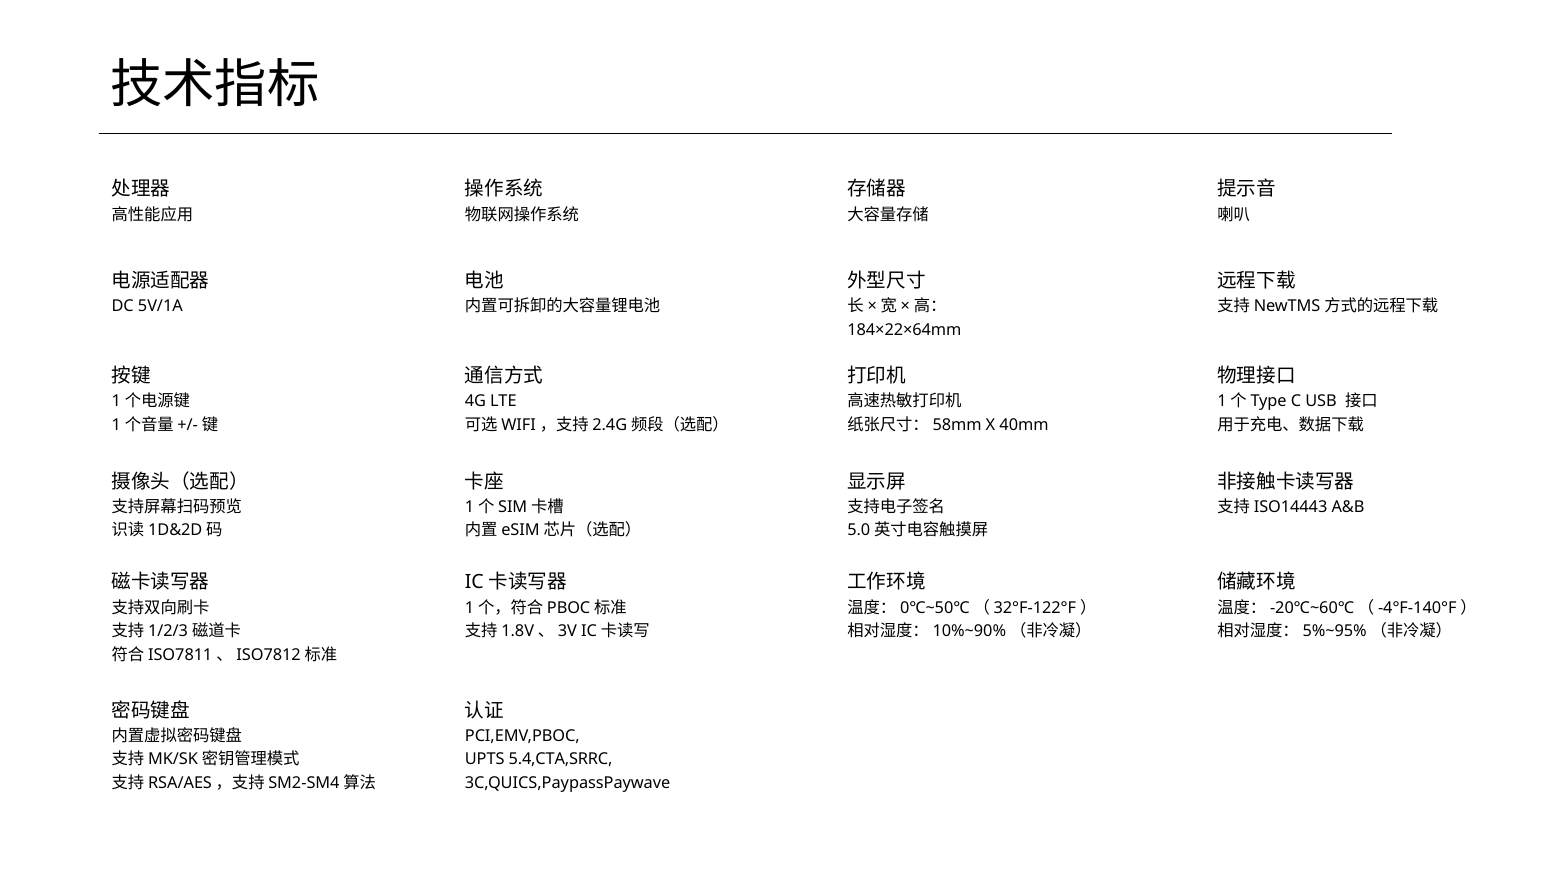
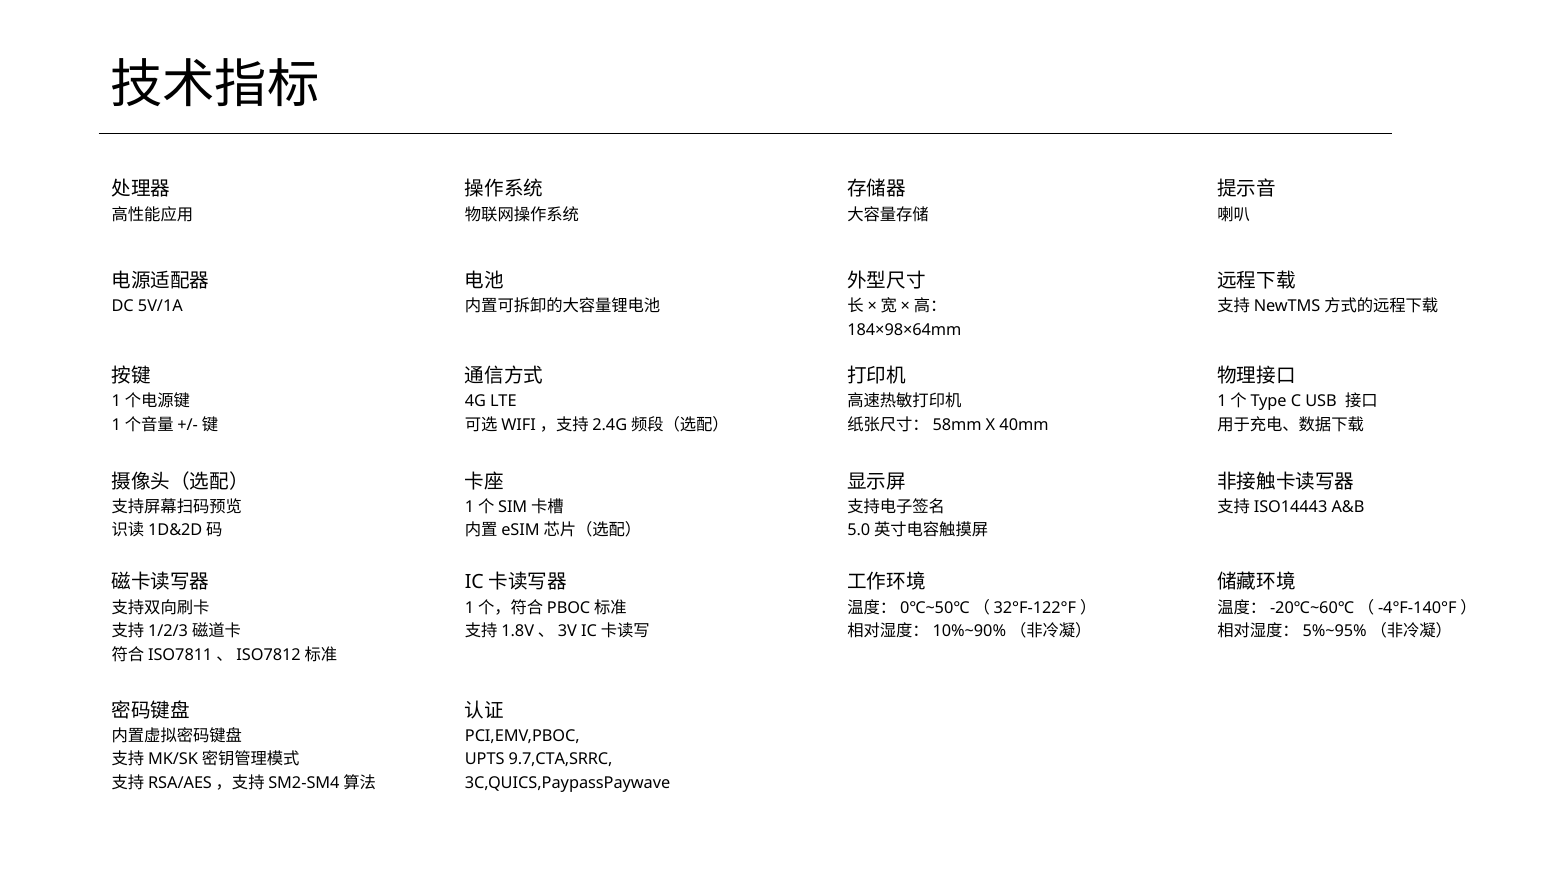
184×22×64mm: 184×22×64mm -> 184×98×64mm
5.4,CTA,SRRC: 5.4,CTA,SRRC -> 9.7,CTA,SRRC
